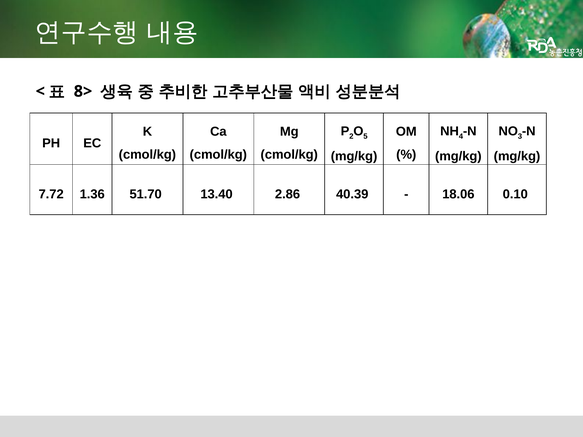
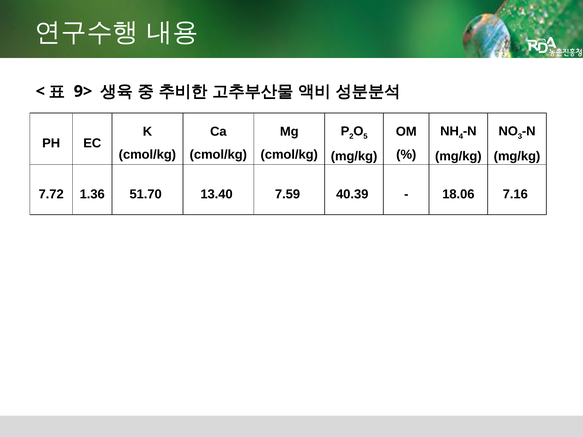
8>: 8> -> 9>
2.86: 2.86 -> 7.59
0.10: 0.10 -> 7.16
